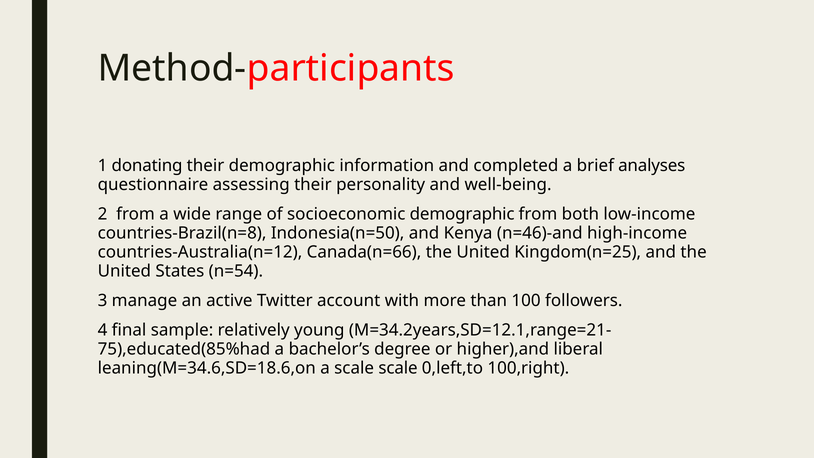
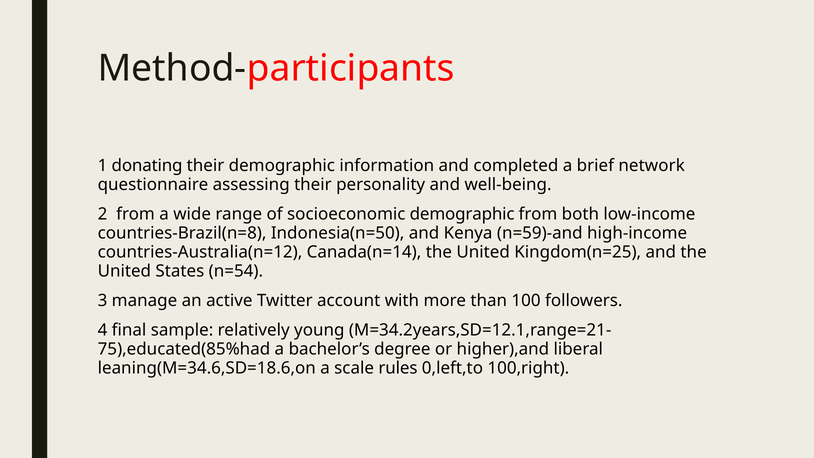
analyses: analyses -> network
n=46)-and: n=46)-and -> n=59)-and
Canada(n=66: Canada(n=66 -> Canada(n=14
scale scale: scale -> rules
